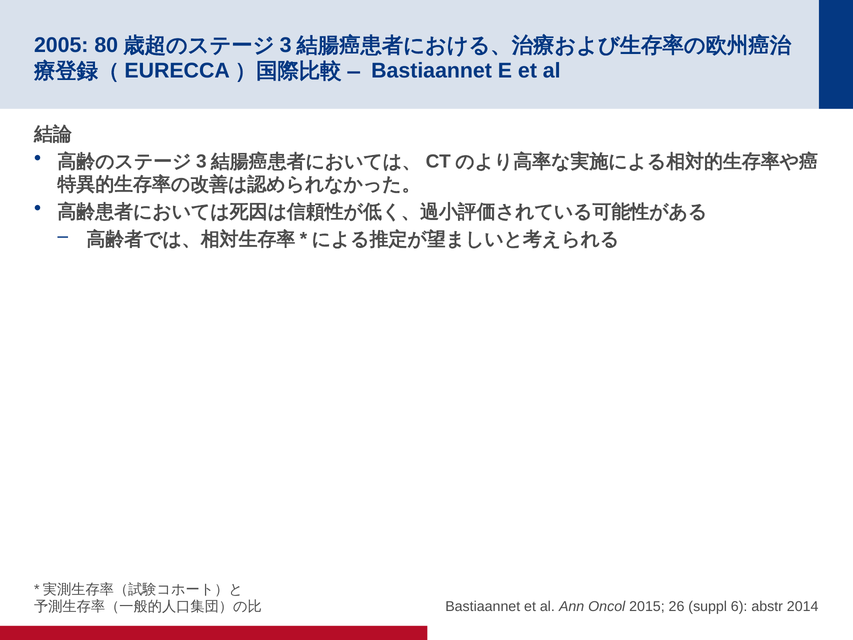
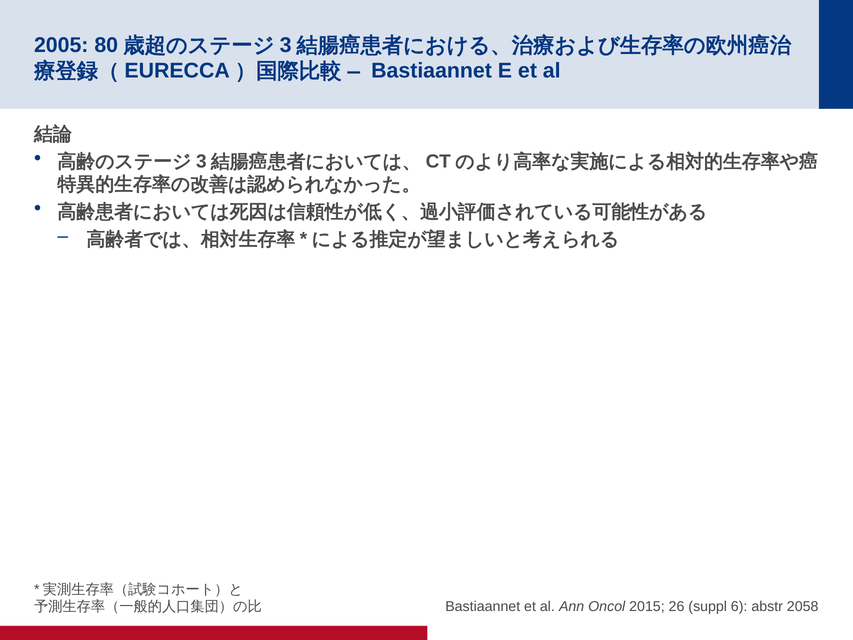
2014: 2014 -> 2058
